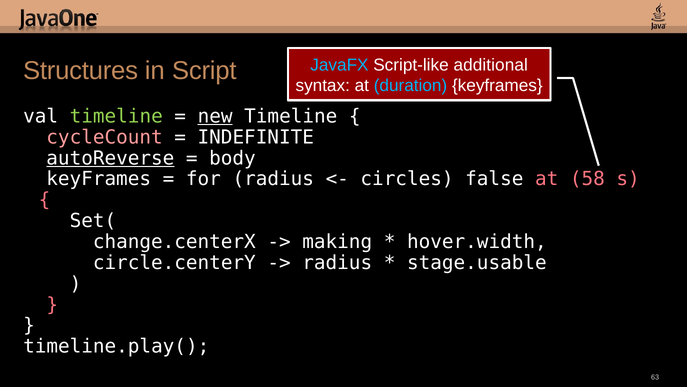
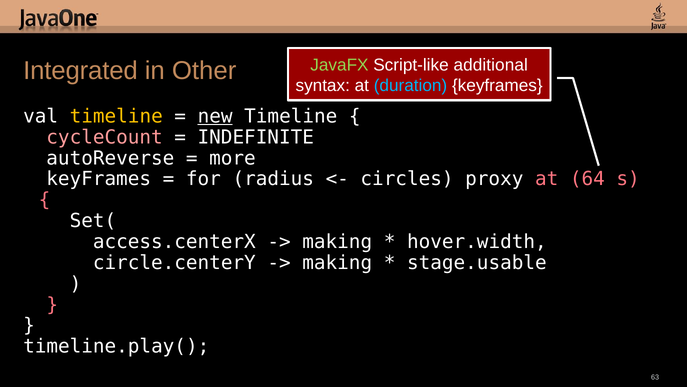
JavaFX colour: light blue -> light green
Structures: Structures -> Integrated
Script: Script -> Other
timeline at (116, 116) colour: light green -> yellow
autoReverse underline: present -> none
body: body -> more
false: false -> proxy
58: 58 -> 64
change.centerX: change.centerX -> access.centerX
radius at (337, 262): radius -> making
